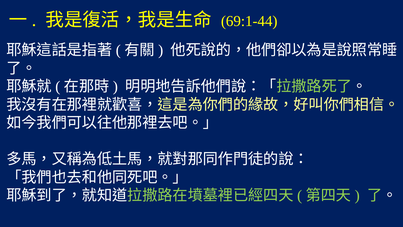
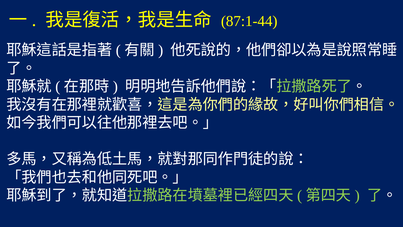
69:1-44: 69:1-44 -> 87:1-44
